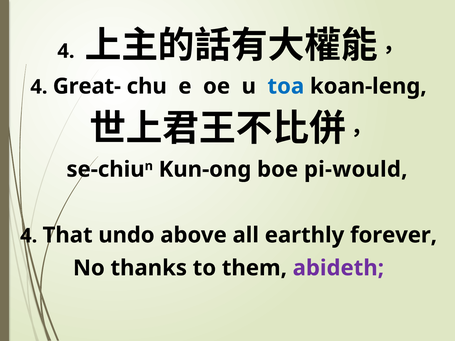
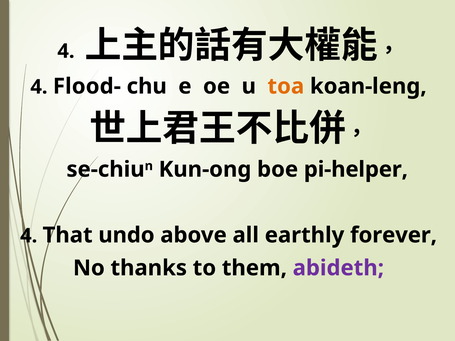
Great-: Great- -> Flood-
toa colour: blue -> orange
pi-would: pi-would -> pi-helper
